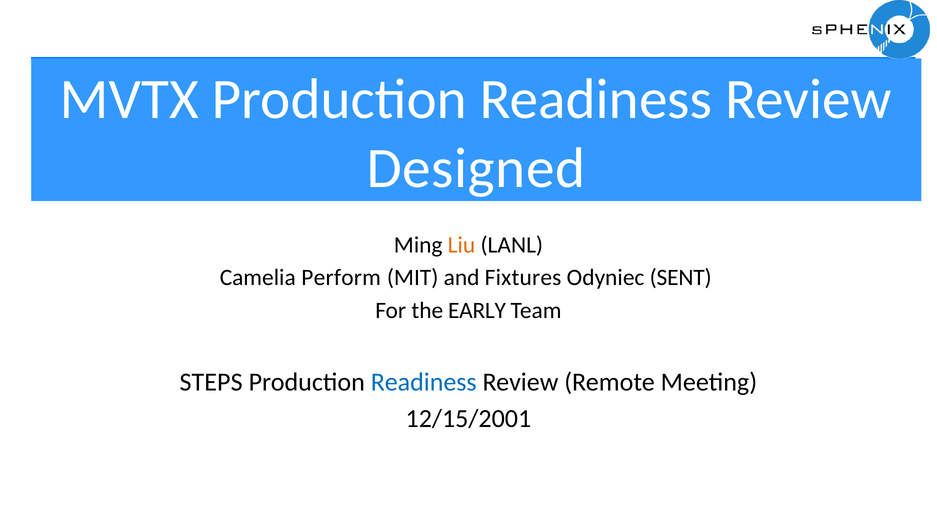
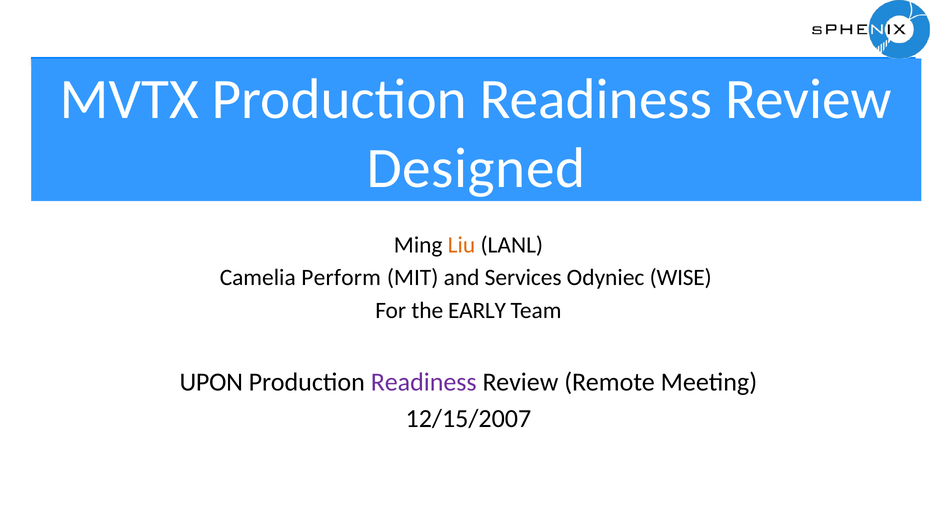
Fixtures: Fixtures -> Services
SENT: SENT -> WISE
STEPS: STEPS -> UPON
Readiness at (424, 382) colour: blue -> purple
12/15/2001: 12/15/2001 -> 12/15/2007
